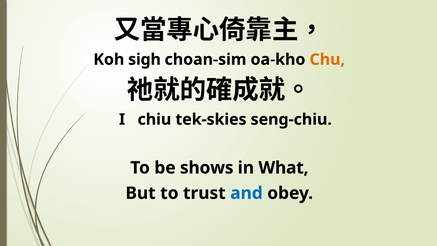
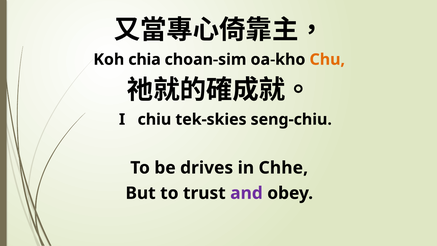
sigh: sigh -> chia
shows: shows -> drives
What: What -> Chhe
and colour: blue -> purple
